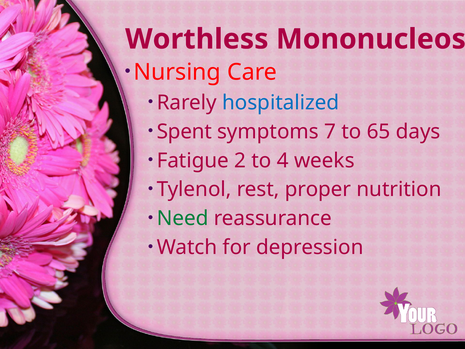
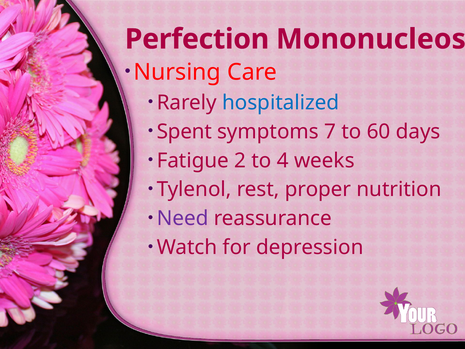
Worthless: Worthless -> Perfection
65: 65 -> 60
Need colour: green -> purple
